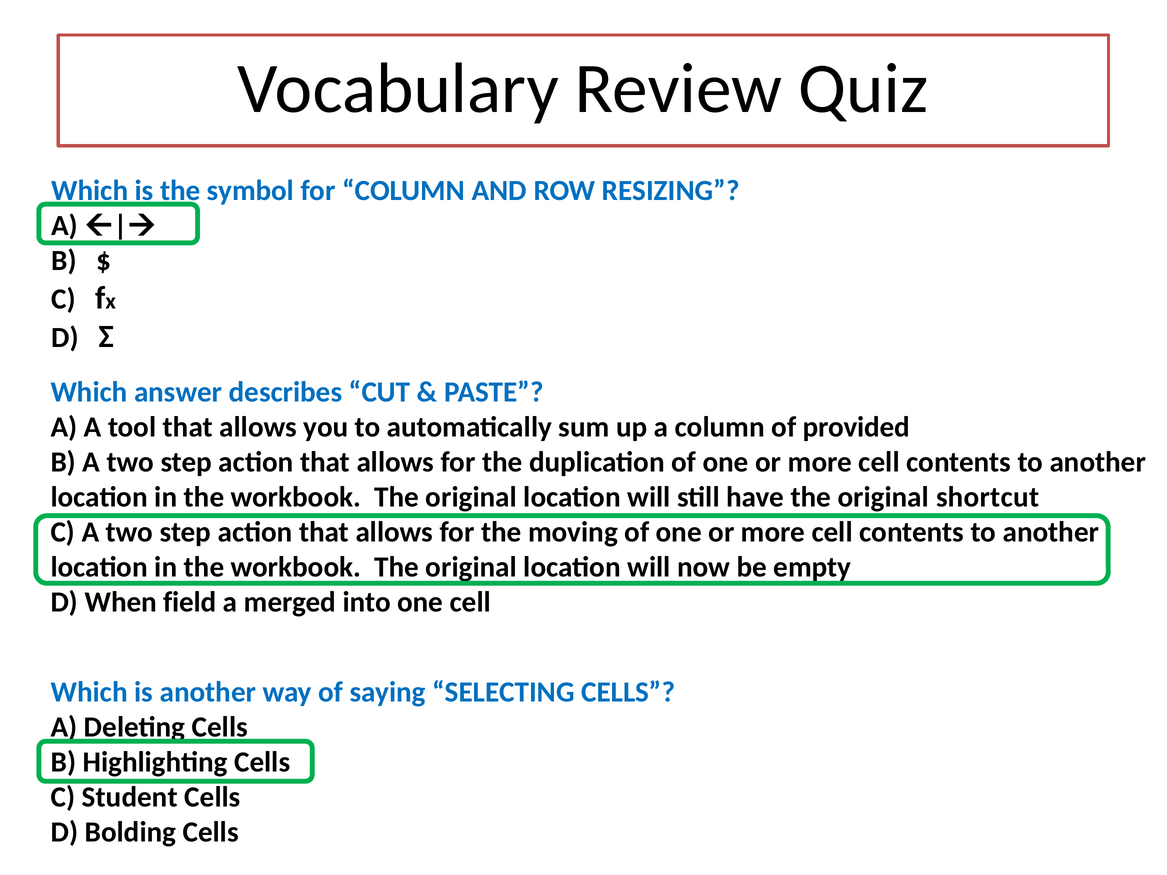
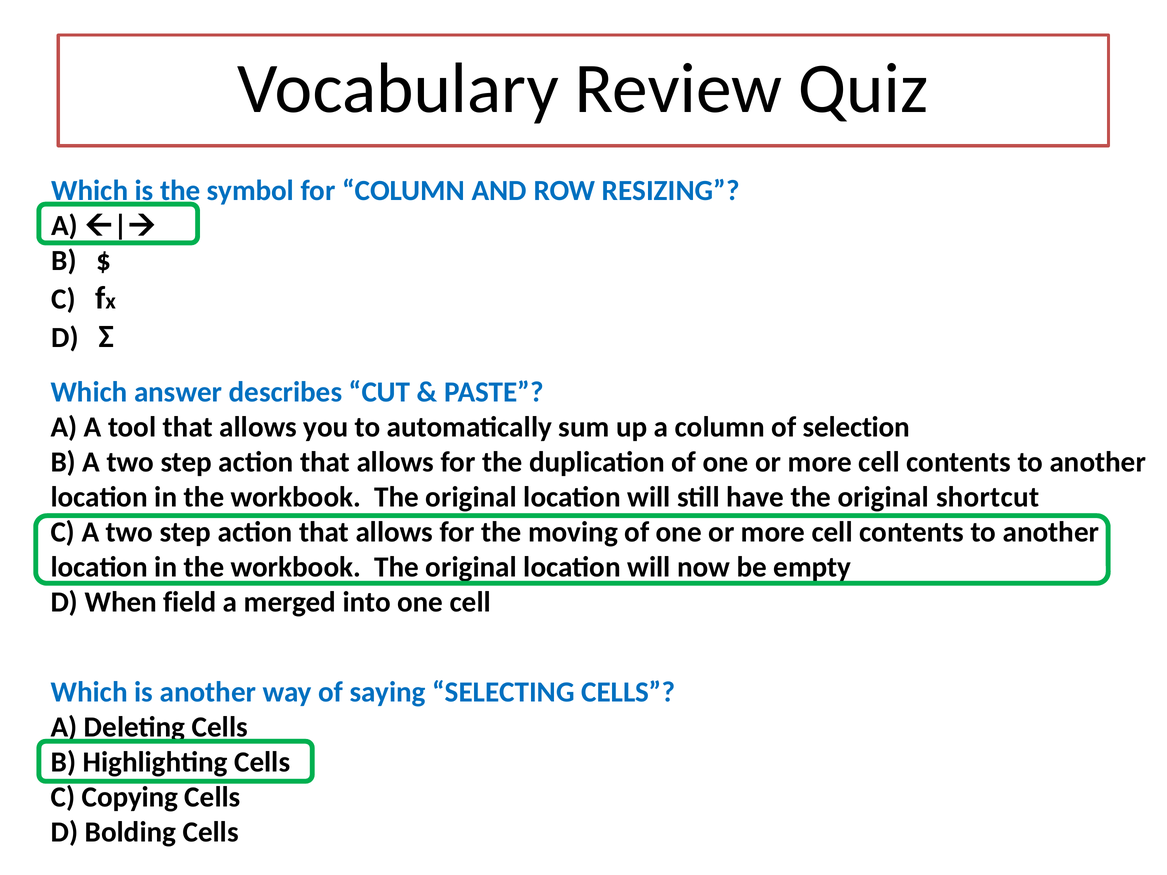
provided: provided -> selection
Student: Student -> Copying
